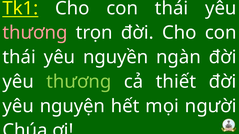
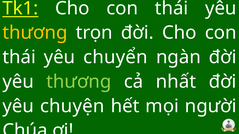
thương at (35, 33) colour: pink -> yellow
nguyền: nguyền -> chuyển
thiết: thiết -> nhất
nguyện: nguyện -> chuyện
